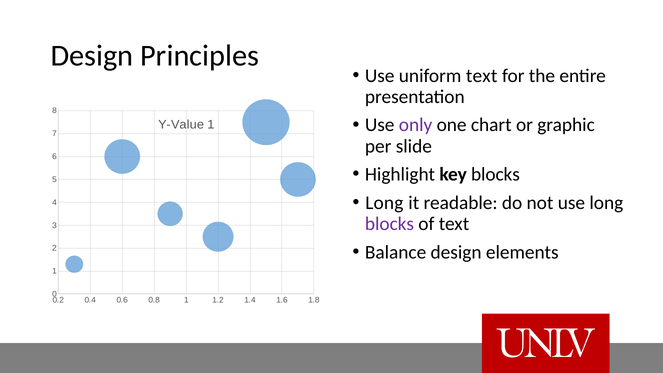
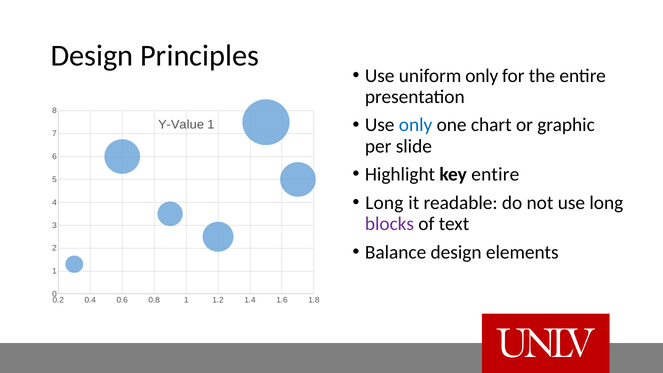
uniform text: text -> only
only at (416, 125) colour: purple -> blue
key blocks: blocks -> entire
